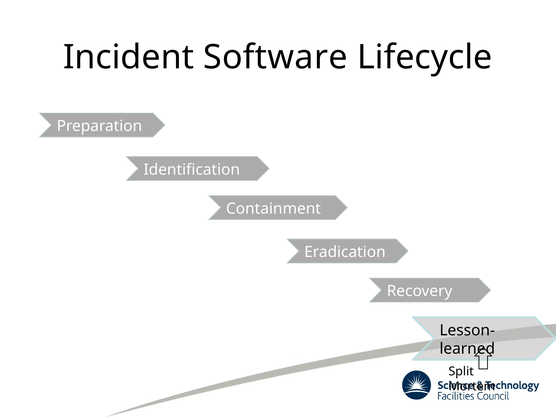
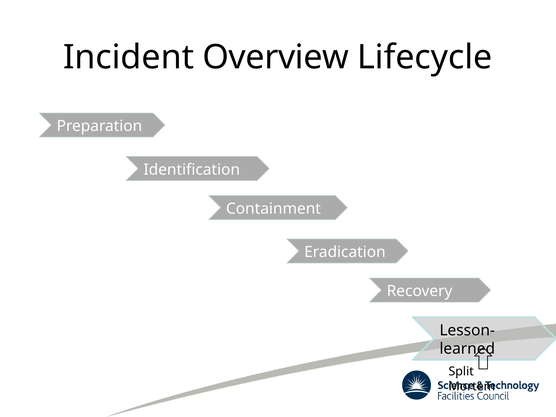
Software: Software -> Overview
